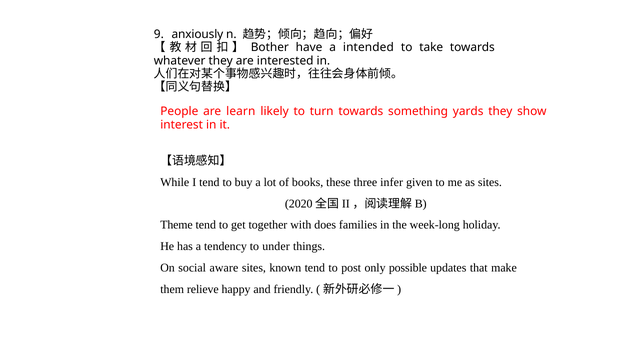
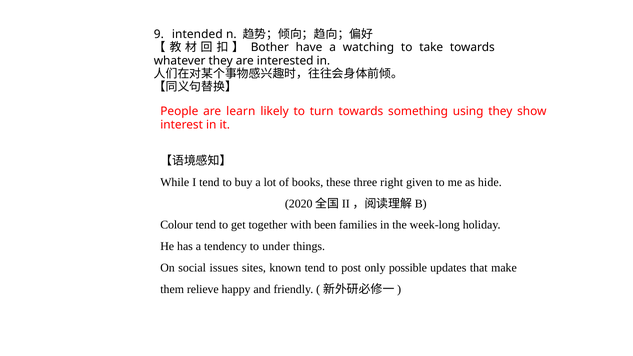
anxiously: anxiously -> intended
intended: intended -> watching
yards: yards -> using
infer: infer -> right
as sites: sites -> hide
Theme: Theme -> Colour
does: does -> been
aware: aware -> issues
